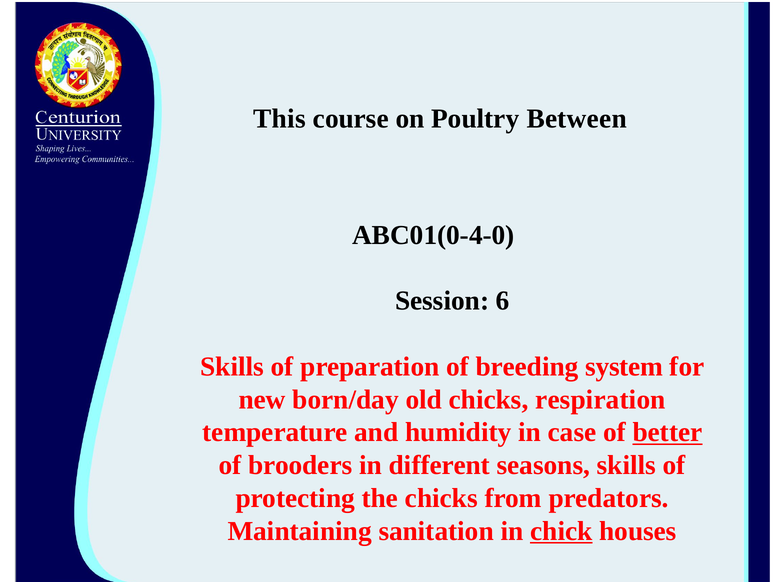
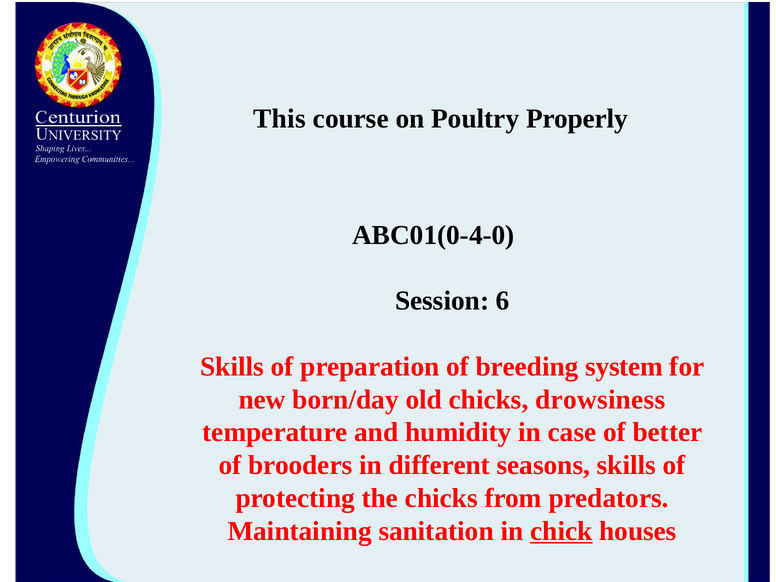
Between: Between -> Properly
respiration: respiration -> drowsiness
better underline: present -> none
